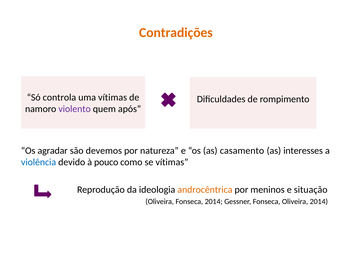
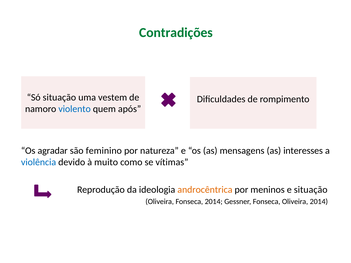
Contradições colour: orange -> green
Só controla: controla -> situação
uma vítimas: vítimas -> vestem
violento colour: purple -> blue
devemos: devemos -> feminino
casamento: casamento -> mensagens
pouco: pouco -> muito
